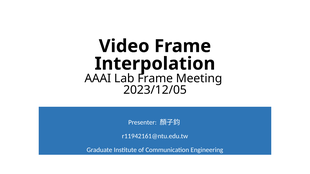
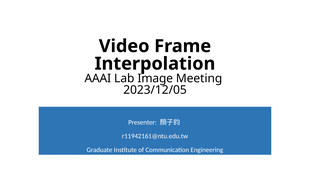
Lab Frame: Frame -> Image
